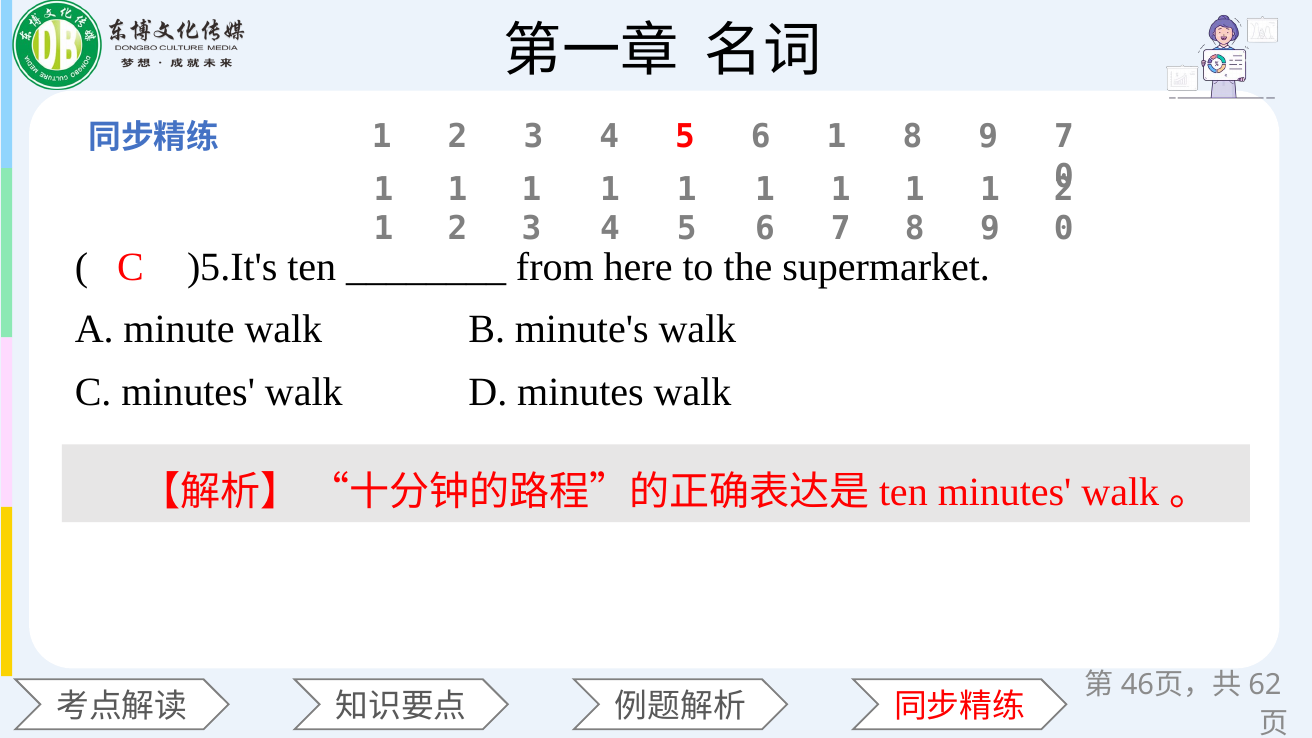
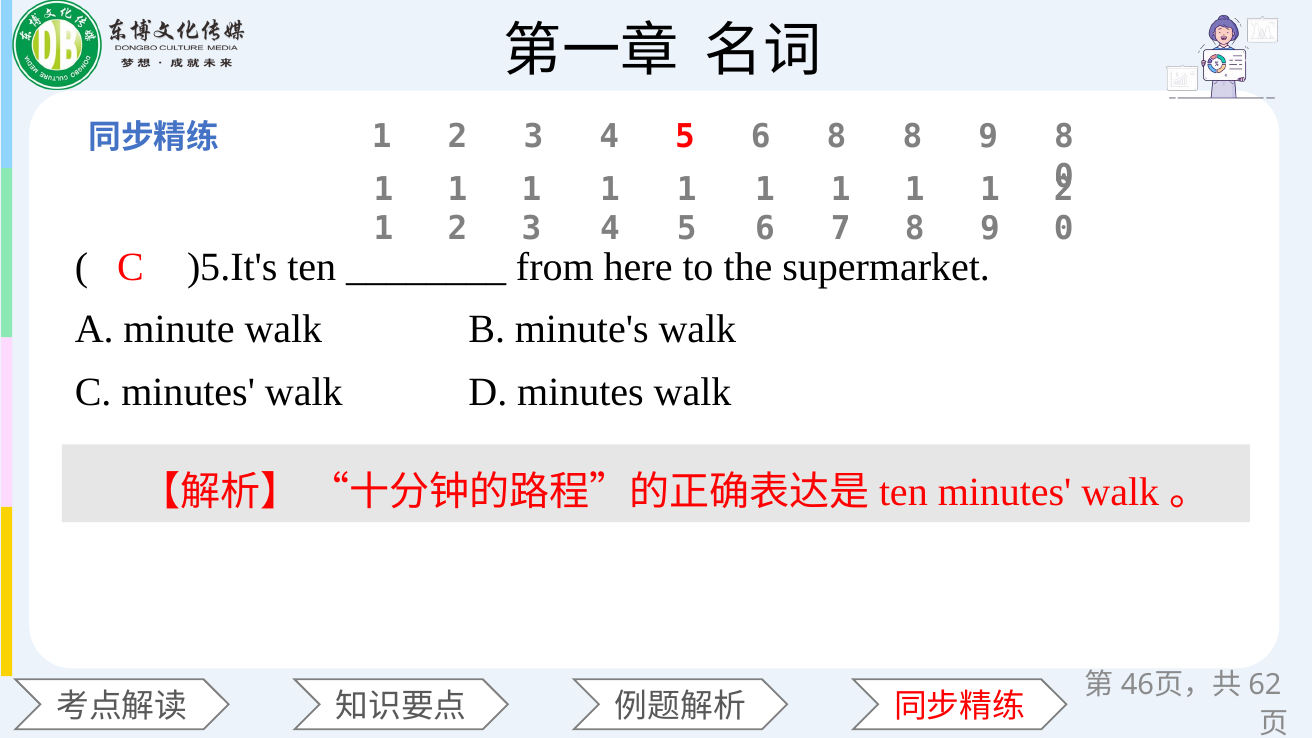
5 6 1: 1 -> 8
9 7: 7 -> 8
